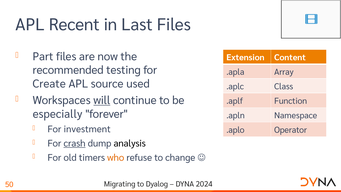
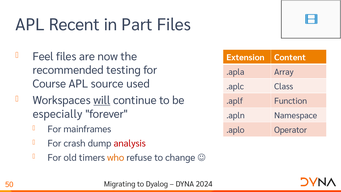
Last: Last -> Part
Part: Part -> Feel
Create: Create -> Course
investment: investment -> mainframes
crash underline: present -> none
analysis colour: black -> red
